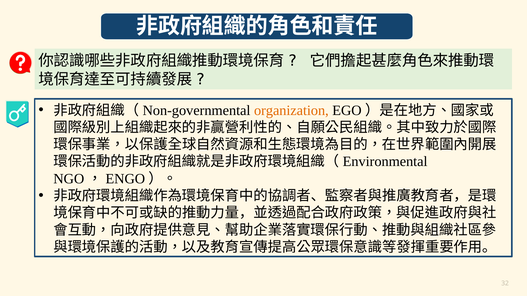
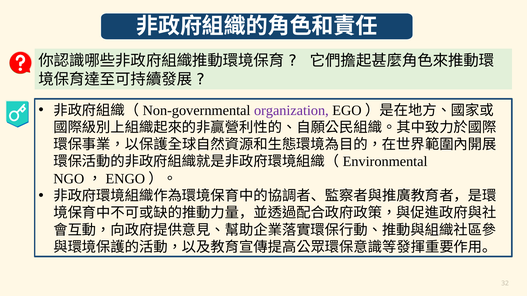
organization colour: orange -> purple
